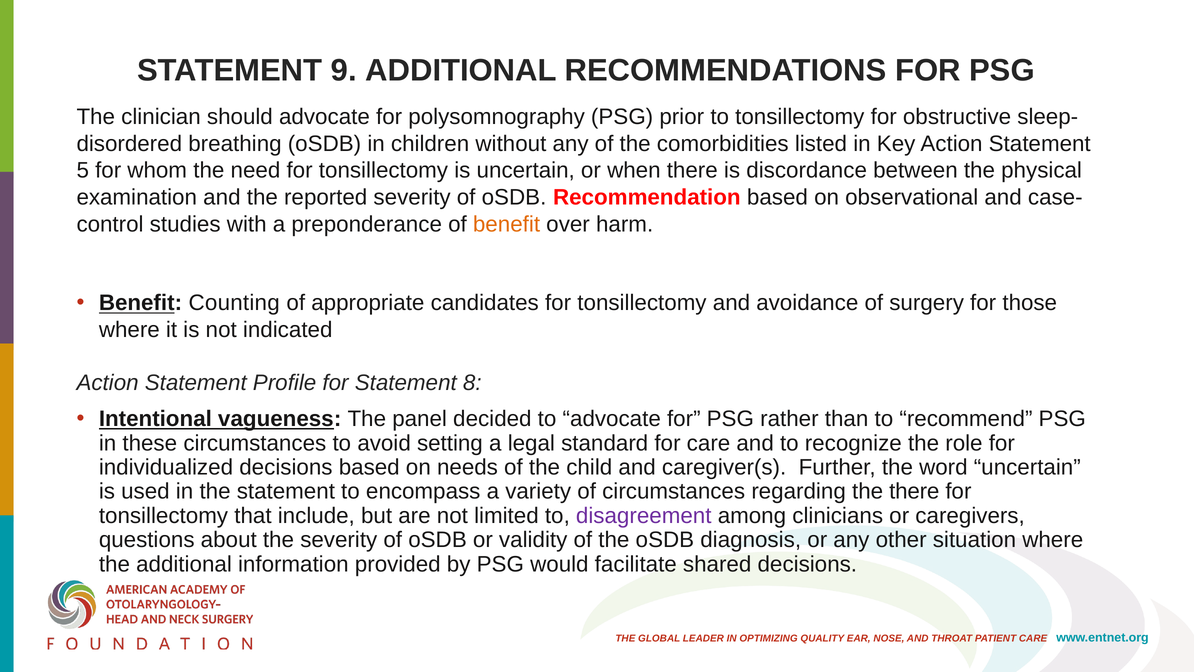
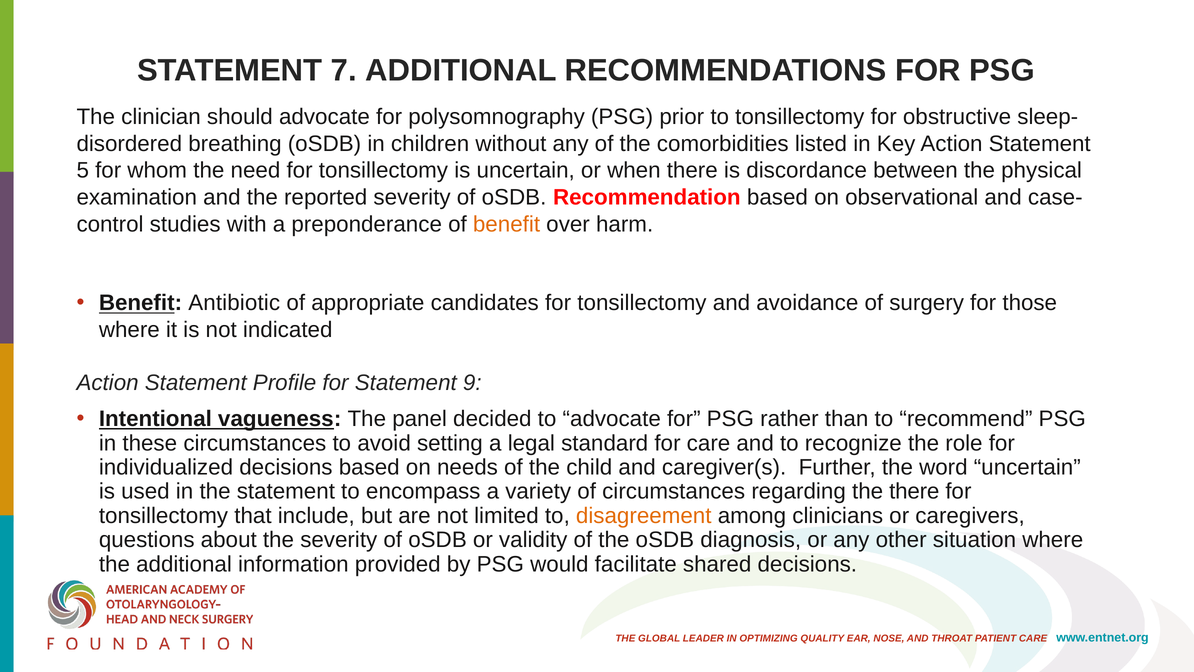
9: 9 -> 7
Counting: Counting -> Antibiotic
8: 8 -> 9
disagreement colour: purple -> orange
